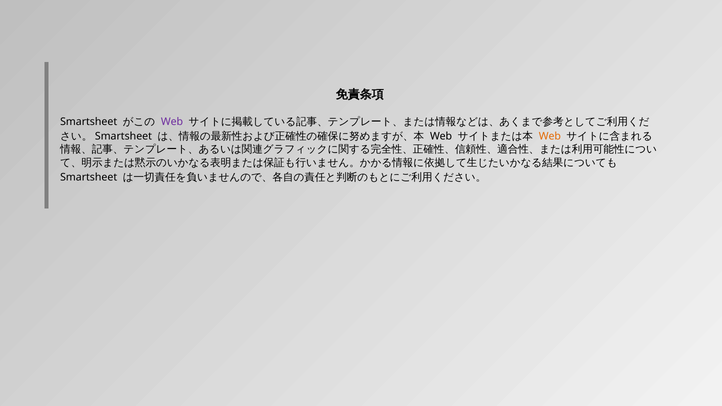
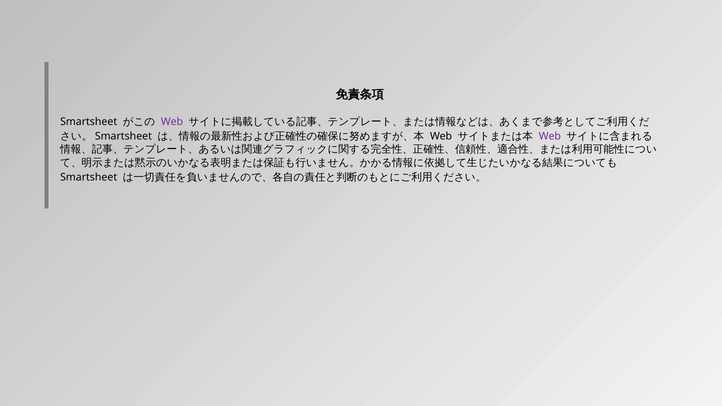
Web at (550, 136) colour: orange -> purple
